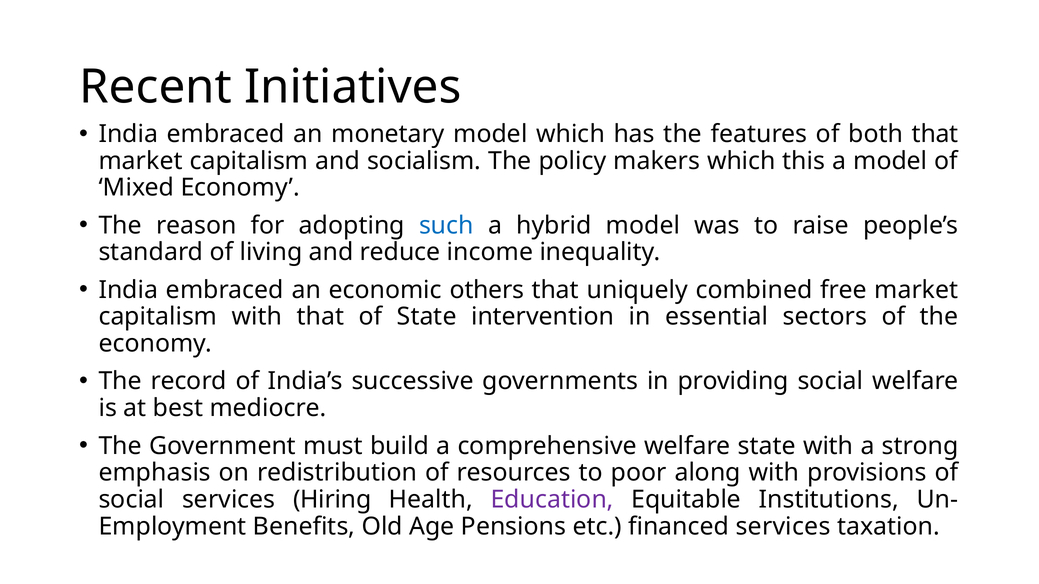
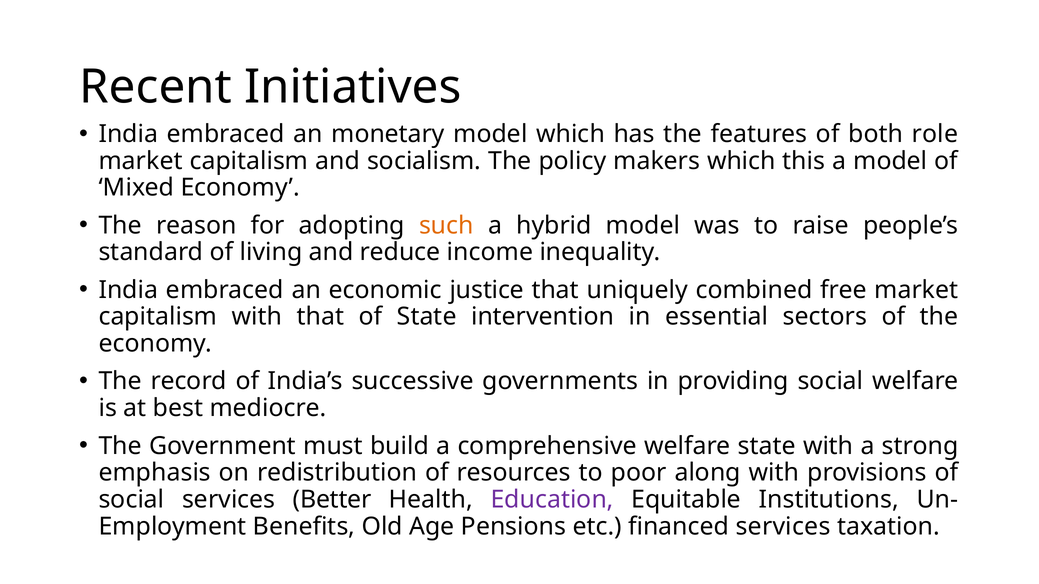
both that: that -> role
such colour: blue -> orange
others: others -> justice
Hiring: Hiring -> Better
